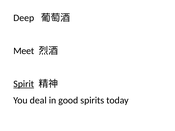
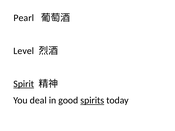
Deep: Deep -> Pearl
Meet: Meet -> Level
spirits underline: none -> present
